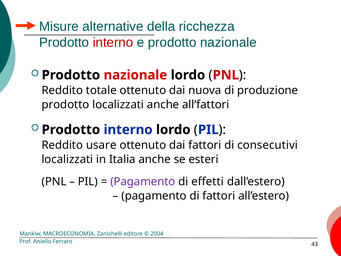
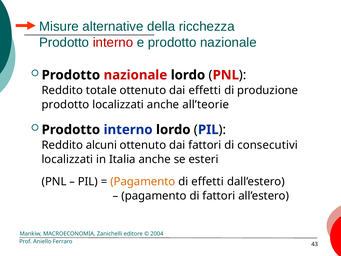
dai nuova: nuova -> effetti
all’fattori: all’fattori -> all’teorie
usare: usare -> alcuni
Pagamento at (143, 181) colour: purple -> orange
